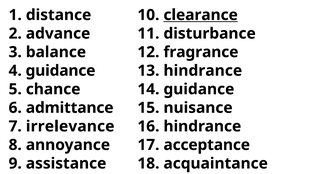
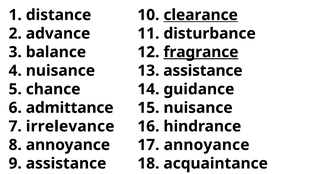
fragrance underline: none -> present
guidance at (61, 71): guidance -> nuisance
13 hindrance: hindrance -> assistance
17 acceptance: acceptance -> annoyance
